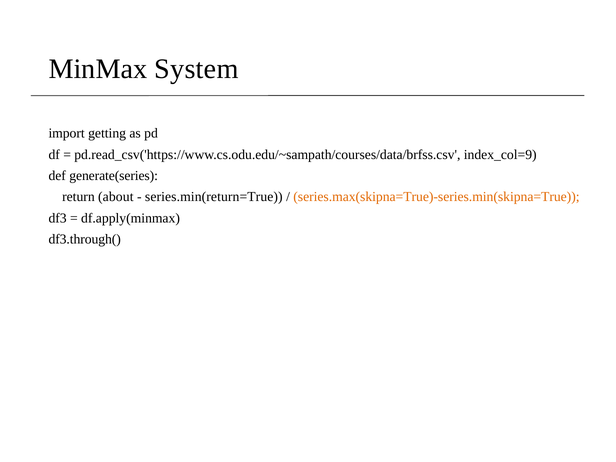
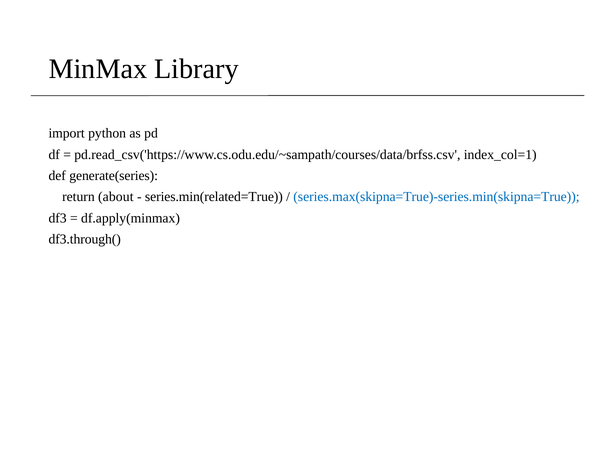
System: System -> Library
getting: getting -> python
index_col=9: index_col=9 -> index_col=1
series.min(return=True: series.min(return=True -> series.min(related=True
series.max(skipna=True)-series.min(skipna=True colour: orange -> blue
